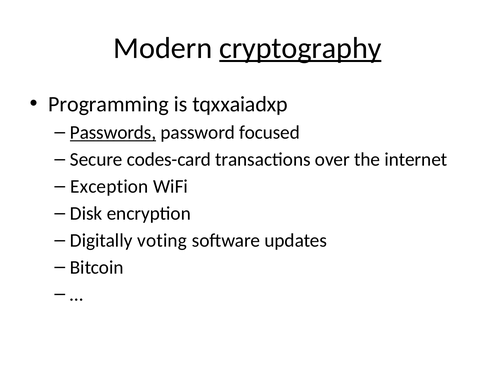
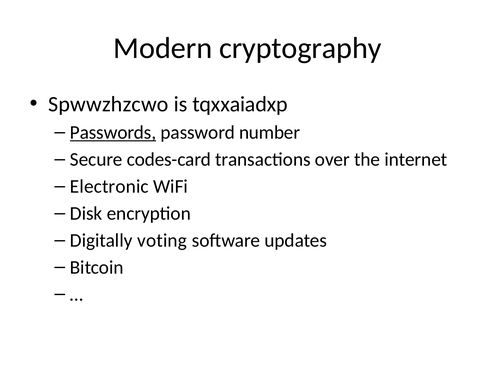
cryptography underline: present -> none
Programming: Programming -> Spwwzhzcwo
focused: focused -> number
Exception: Exception -> Electronic
